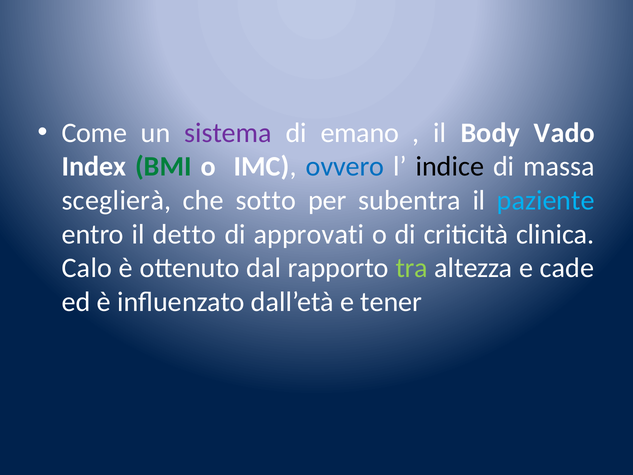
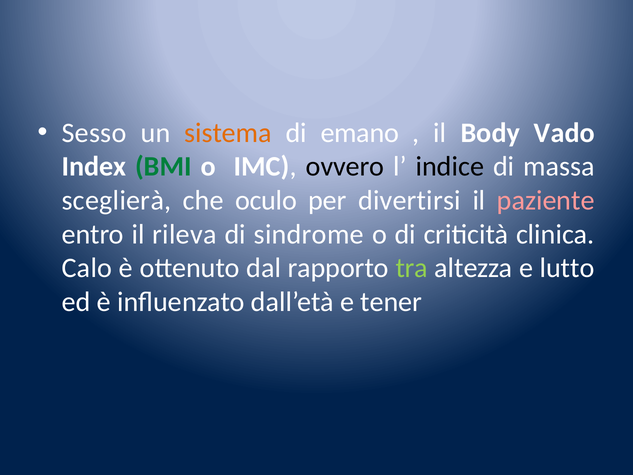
Come: Come -> Sesso
sistema colour: purple -> orange
ovvero colour: blue -> black
sotto: sotto -> oculo
subentra: subentra -> divertirsi
paziente colour: light blue -> pink
detto: detto -> rileva
approvati: approvati -> sindrome
cade: cade -> lutto
